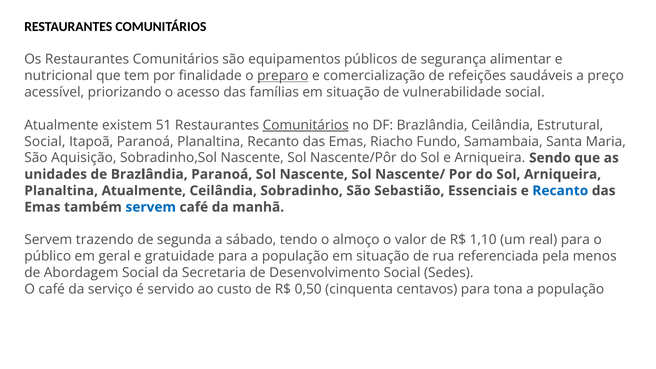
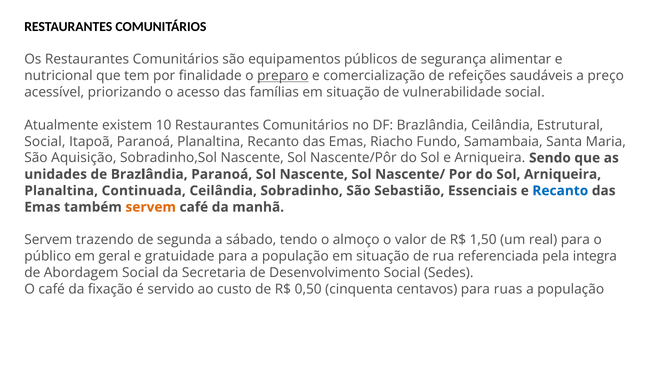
51: 51 -> 10
Comunitários at (306, 125) underline: present -> none
Planaltina Atualmente: Atualmente -> Continuada
servem at (151, 207) colour: blue -> orange
1,10: 1,10 -> 1,50
menos: menos -> integra
serviço: serviço -> fixação
tona: tona -> ruas
